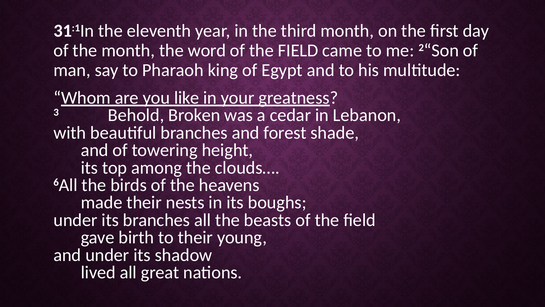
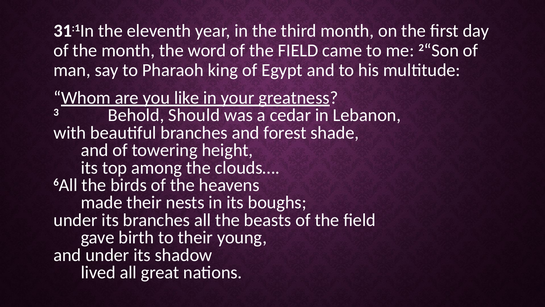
Broken: Broken -> Should
